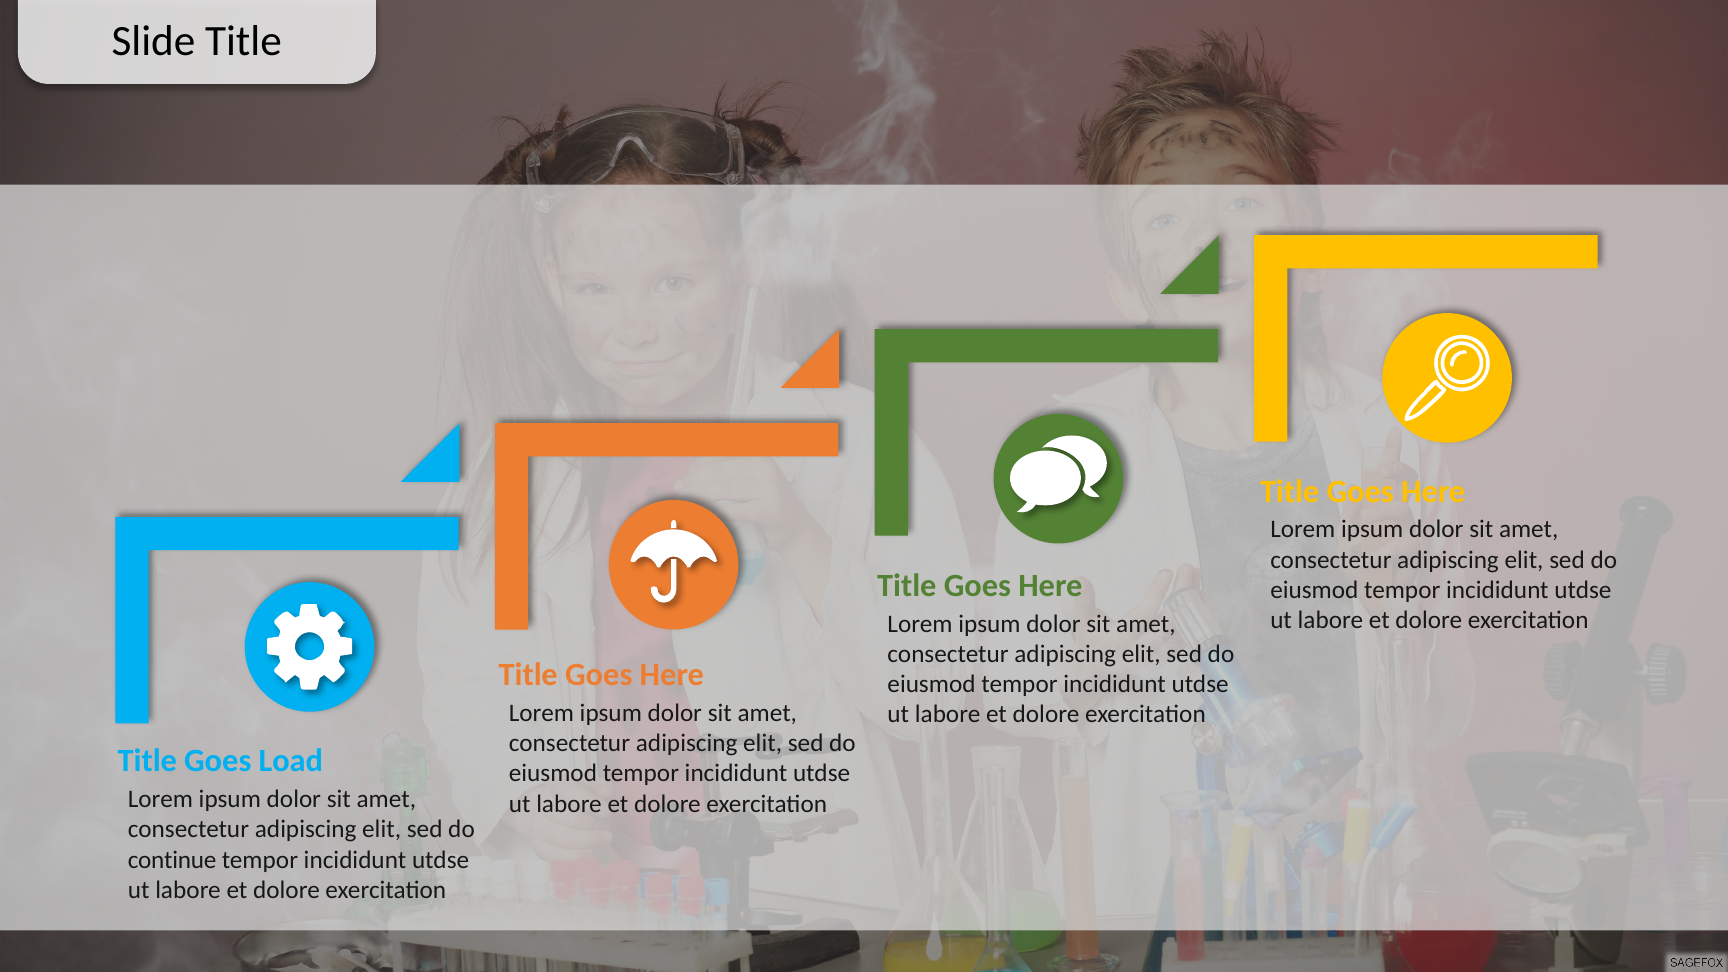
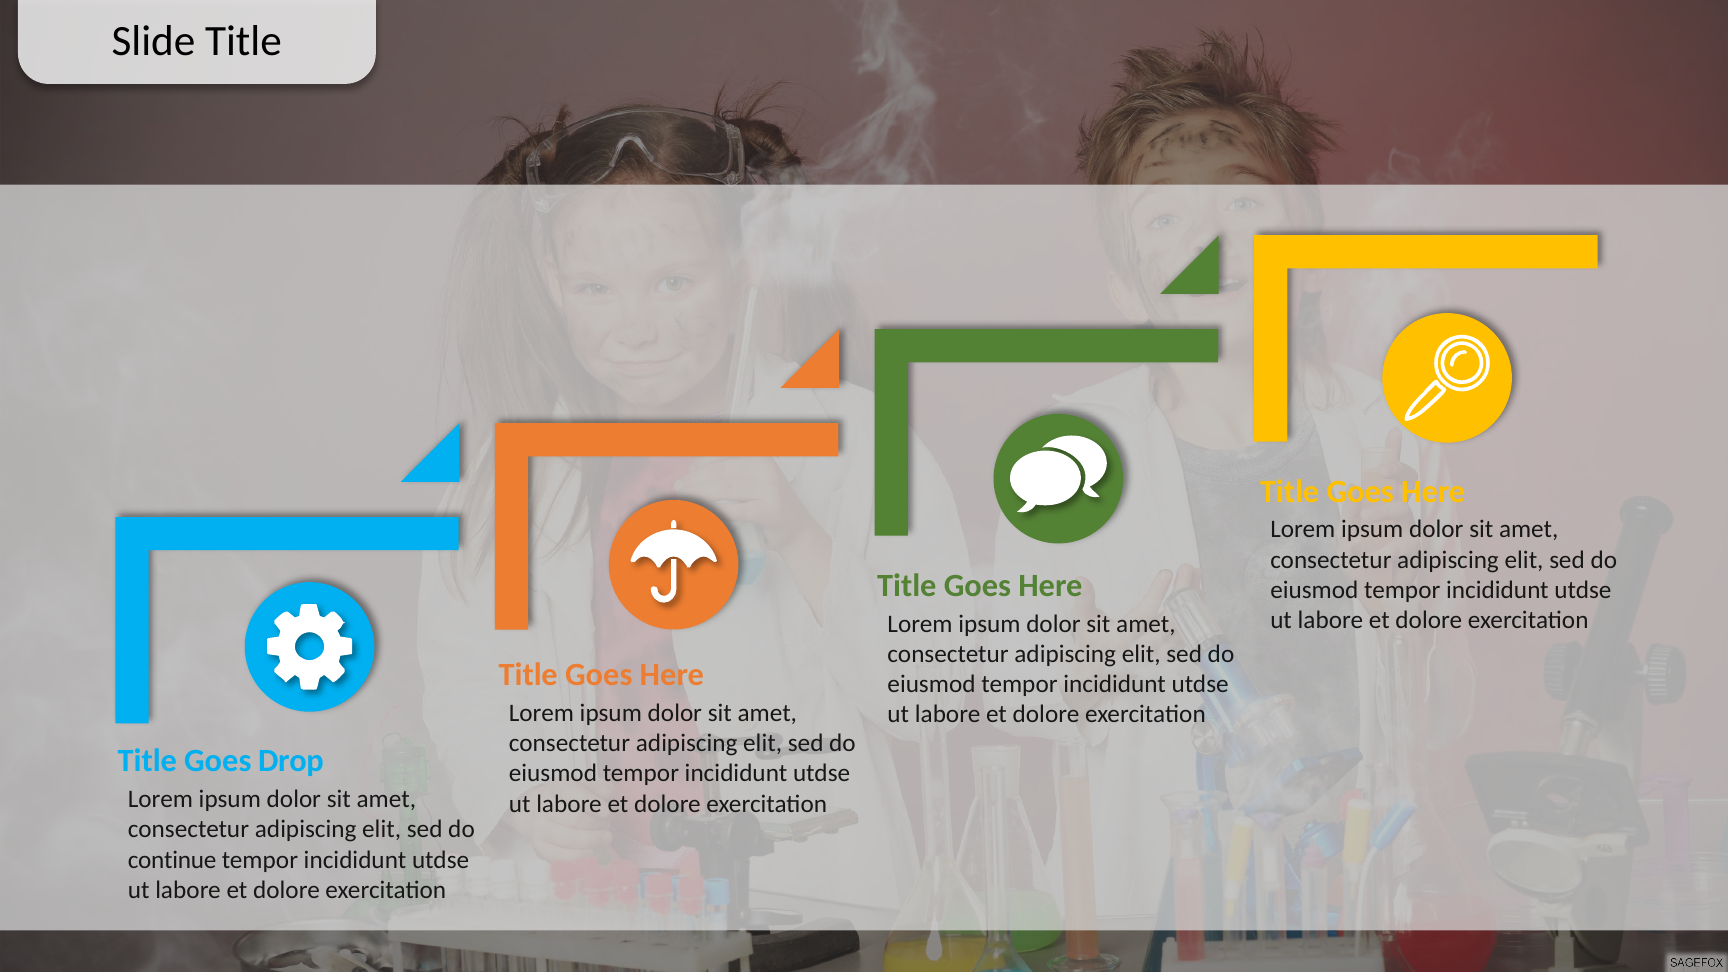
Load: Load -> Drop
